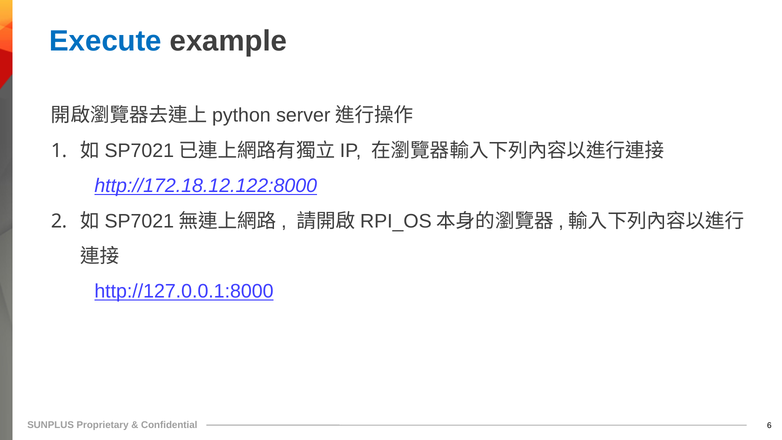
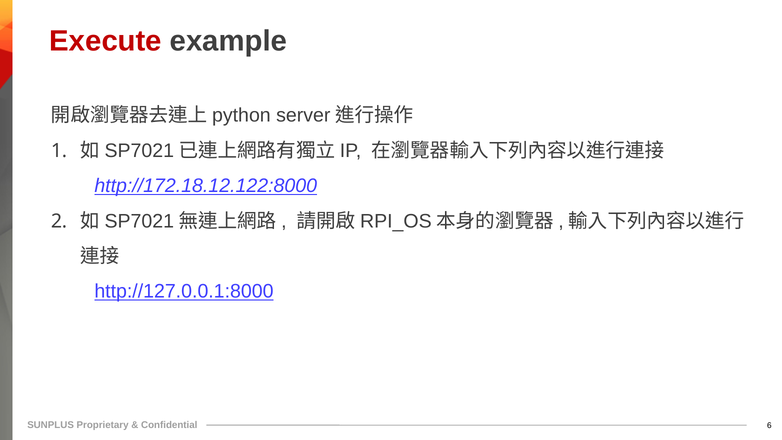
Execute colour: blue -> red
